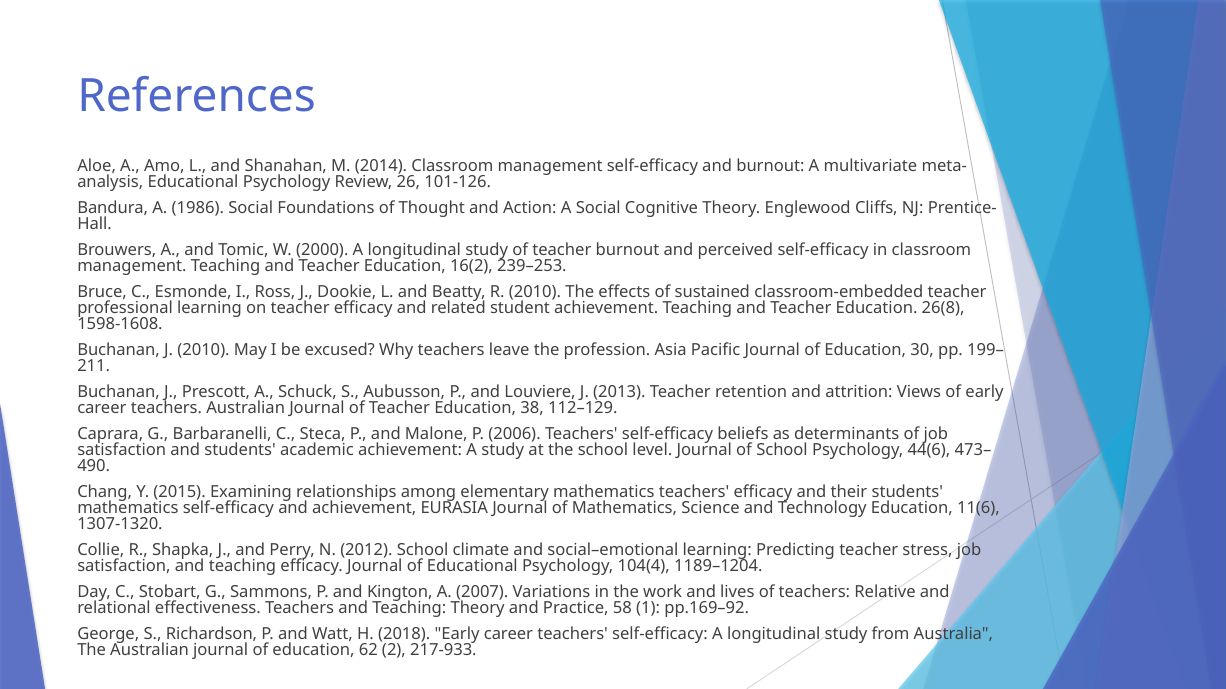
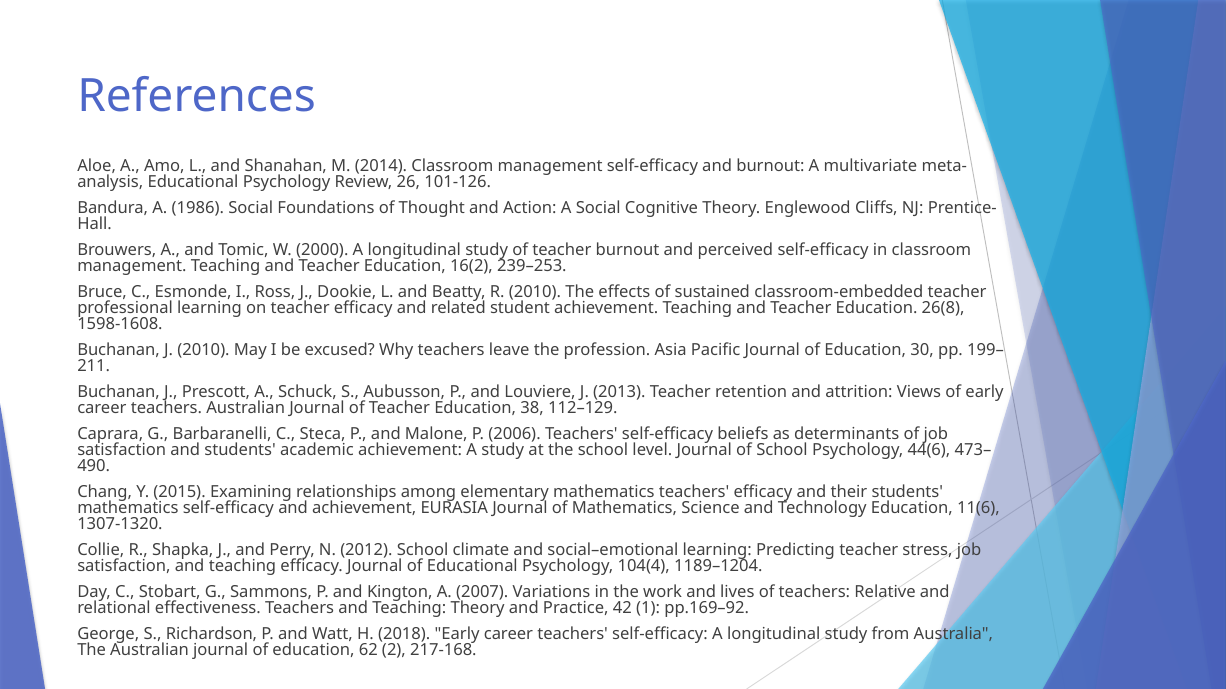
58: 58 -> 42
217-933: 217-933 -> 217-168
